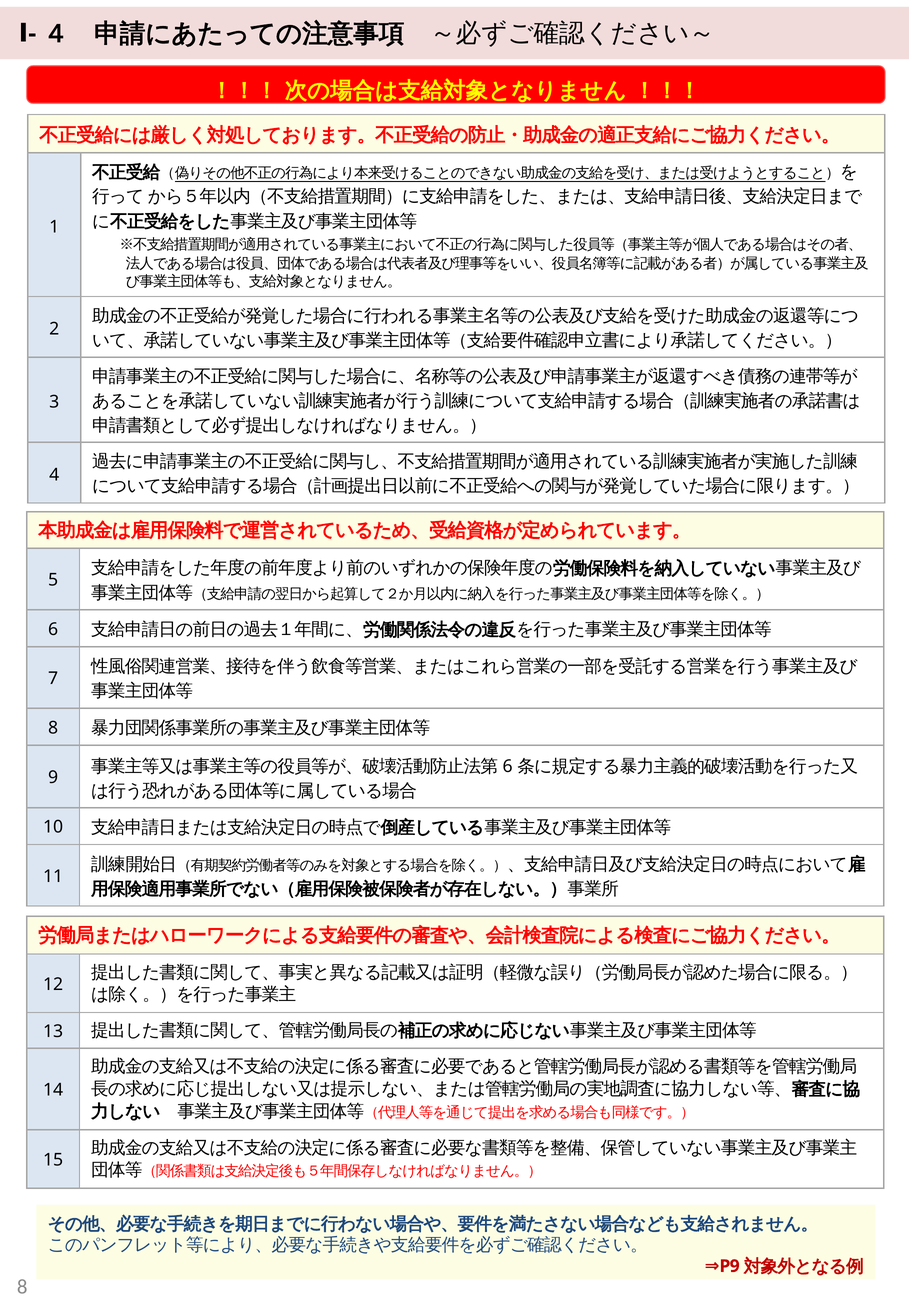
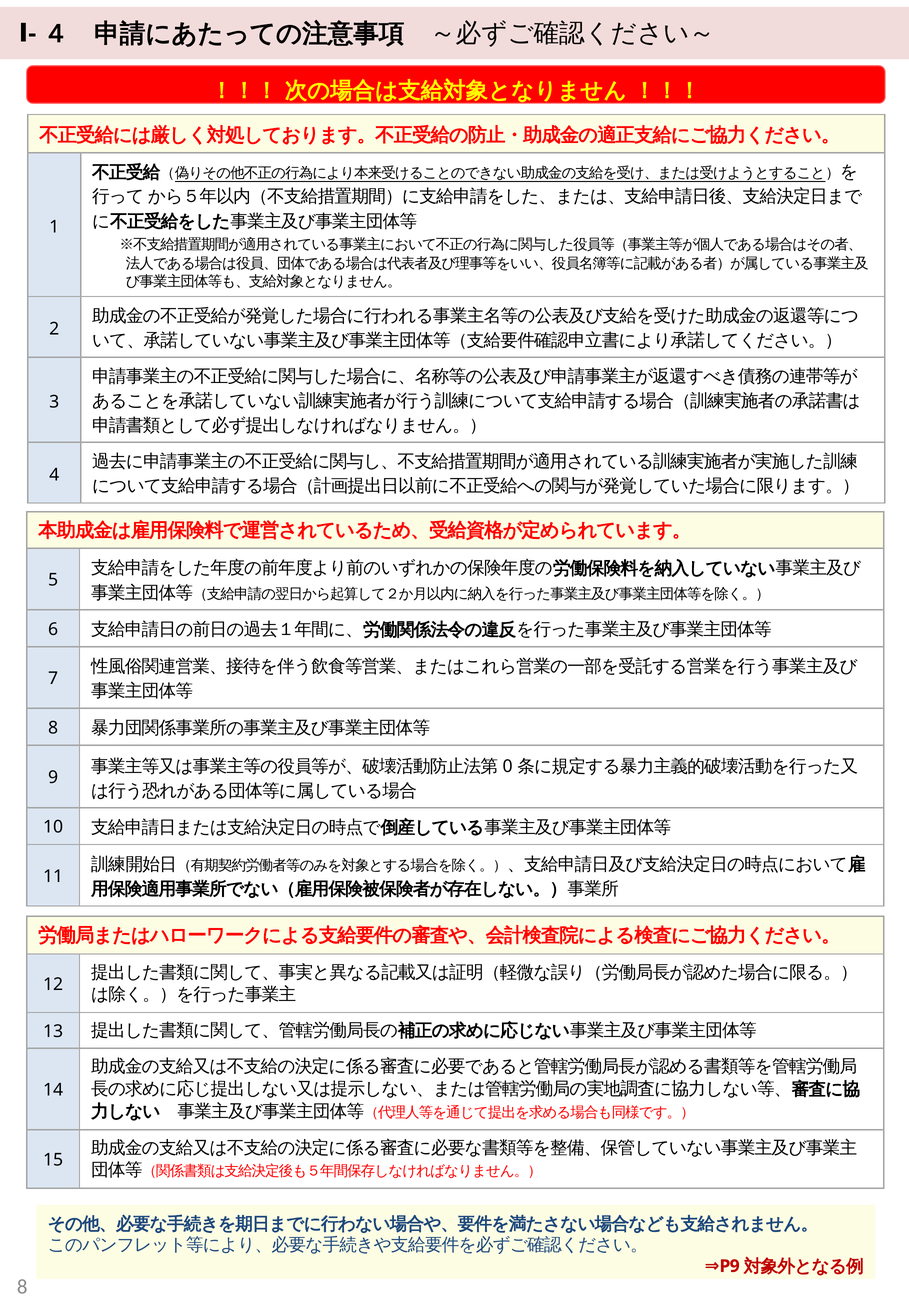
6 at (508, 766): 6 -> 0
